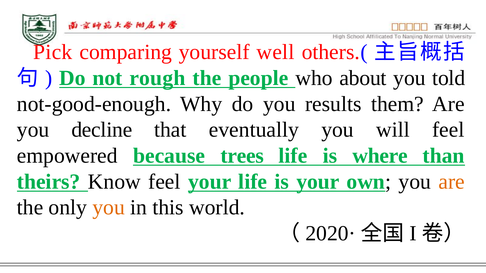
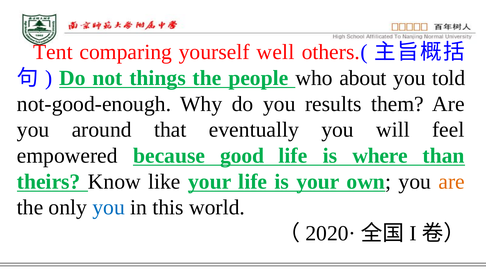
Pick: Pick -> Tent
rough: rough -> things
decline: decline -> around
trees: trees -> good
Know feel: feel -> like
you at (109, 208) colour: orange -> blue
